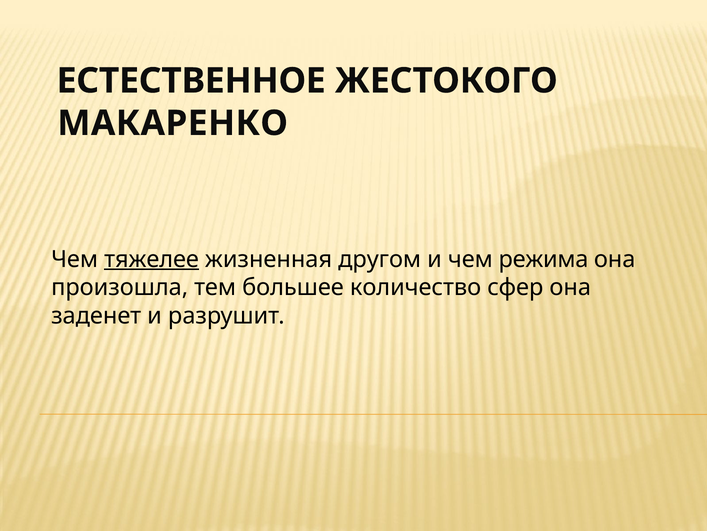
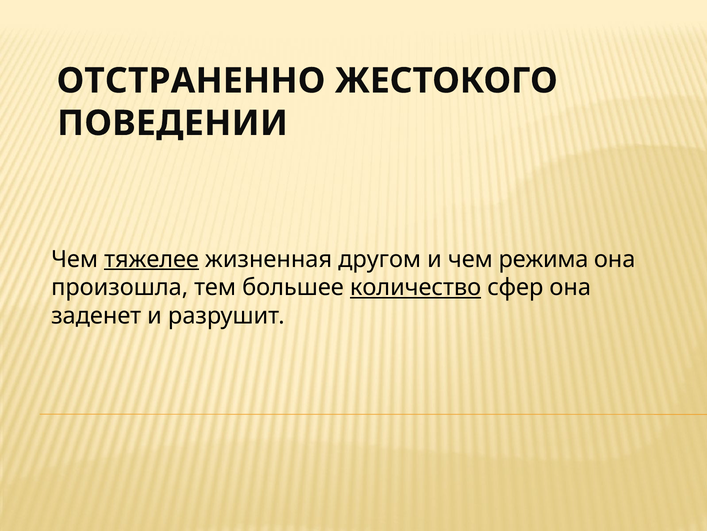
ЕСТЕСТВЕННОЕ: ЕСТЕСТВЕННОЕ -> ОТСТРАНЕННО
МАКАРЕНКО: МАКАРЕНКО -> ПОВЕДЕНИИ
количество underline: none -> present
